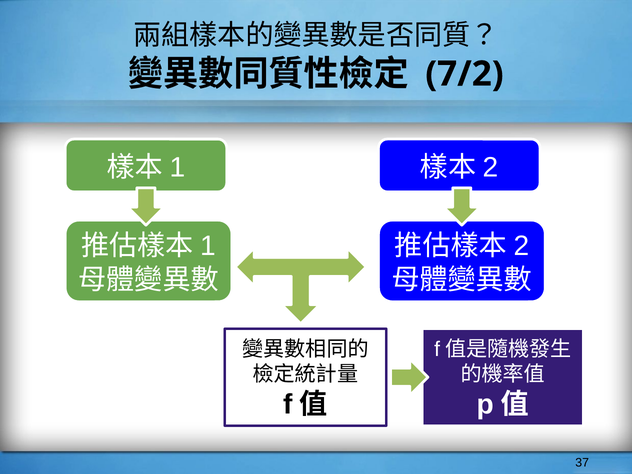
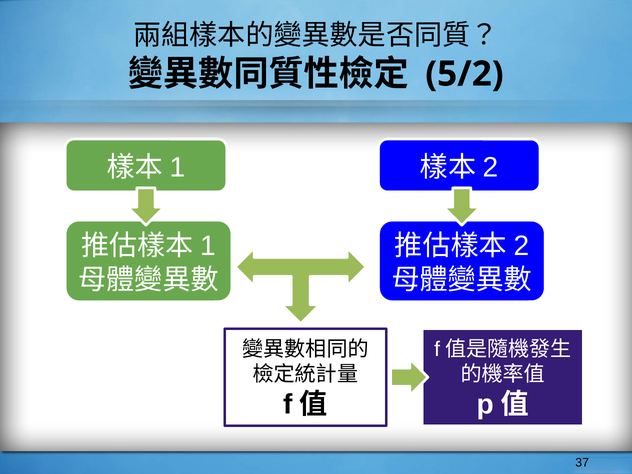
7/2: 7/2 -> 5/2
